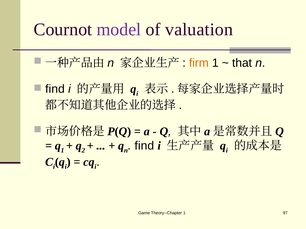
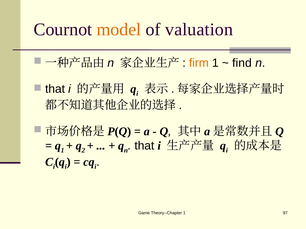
model colour: purple -> orange
that: that -> find
find at (55, 89): find -> that
find at (144, 146): find -> that
